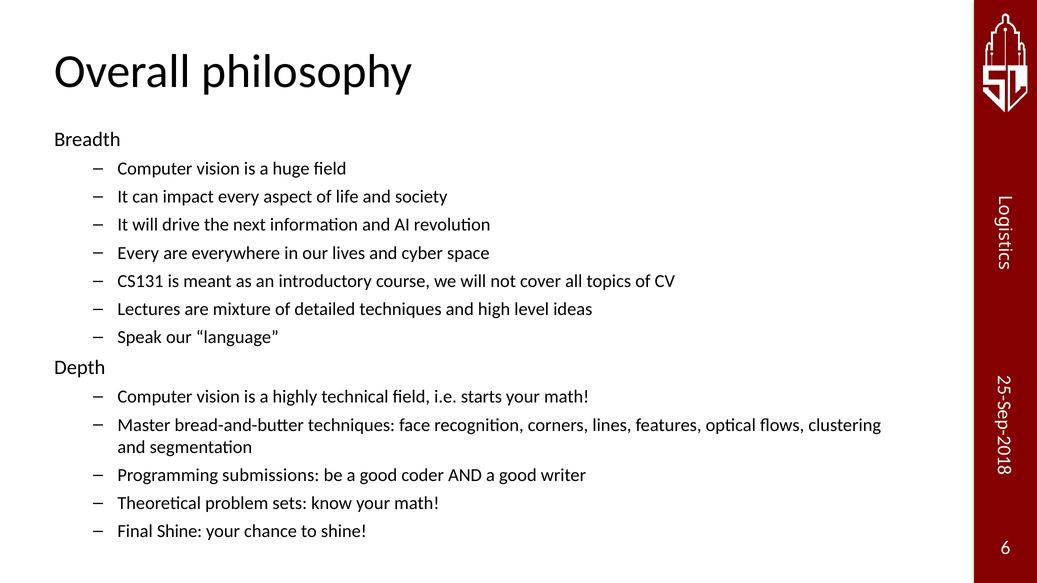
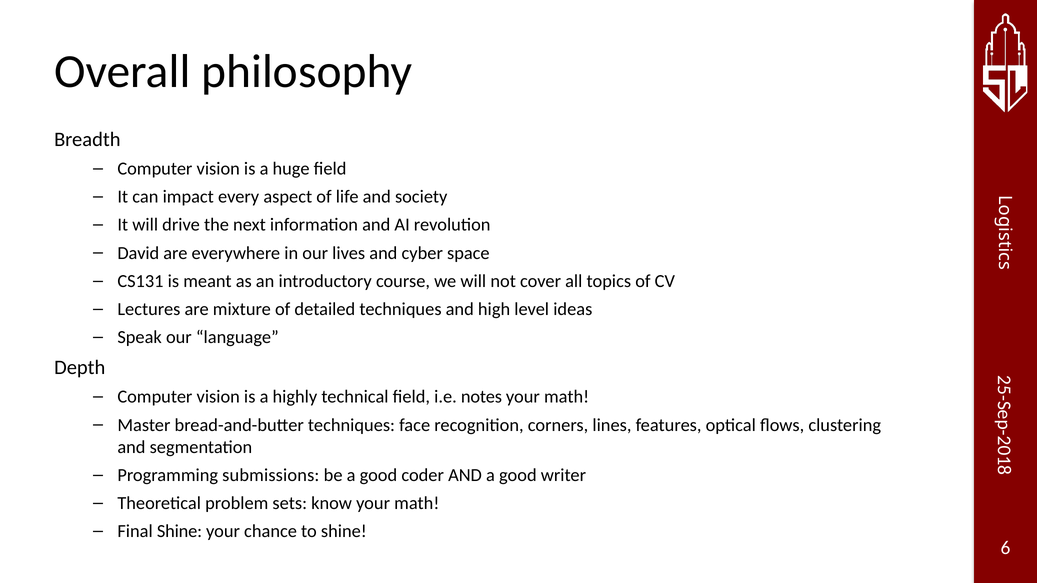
Every at (138, 253): Every -> David
starts: starts -> notes
